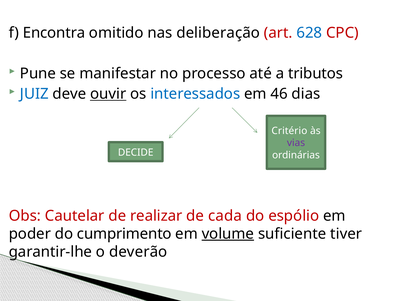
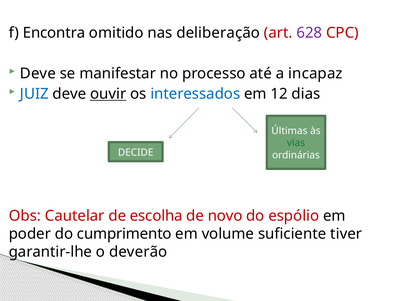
628 colour: blue -> purple
Pune at (38, 74): Pune -> Deve
tributos: tributos -> incapaz
46: 46 -> 12
Critério: Critério -> Últimas
vias colour: purple -> green
realizar: realizar -> escolha
cada: cada -> novo
volume underline: present -> none
